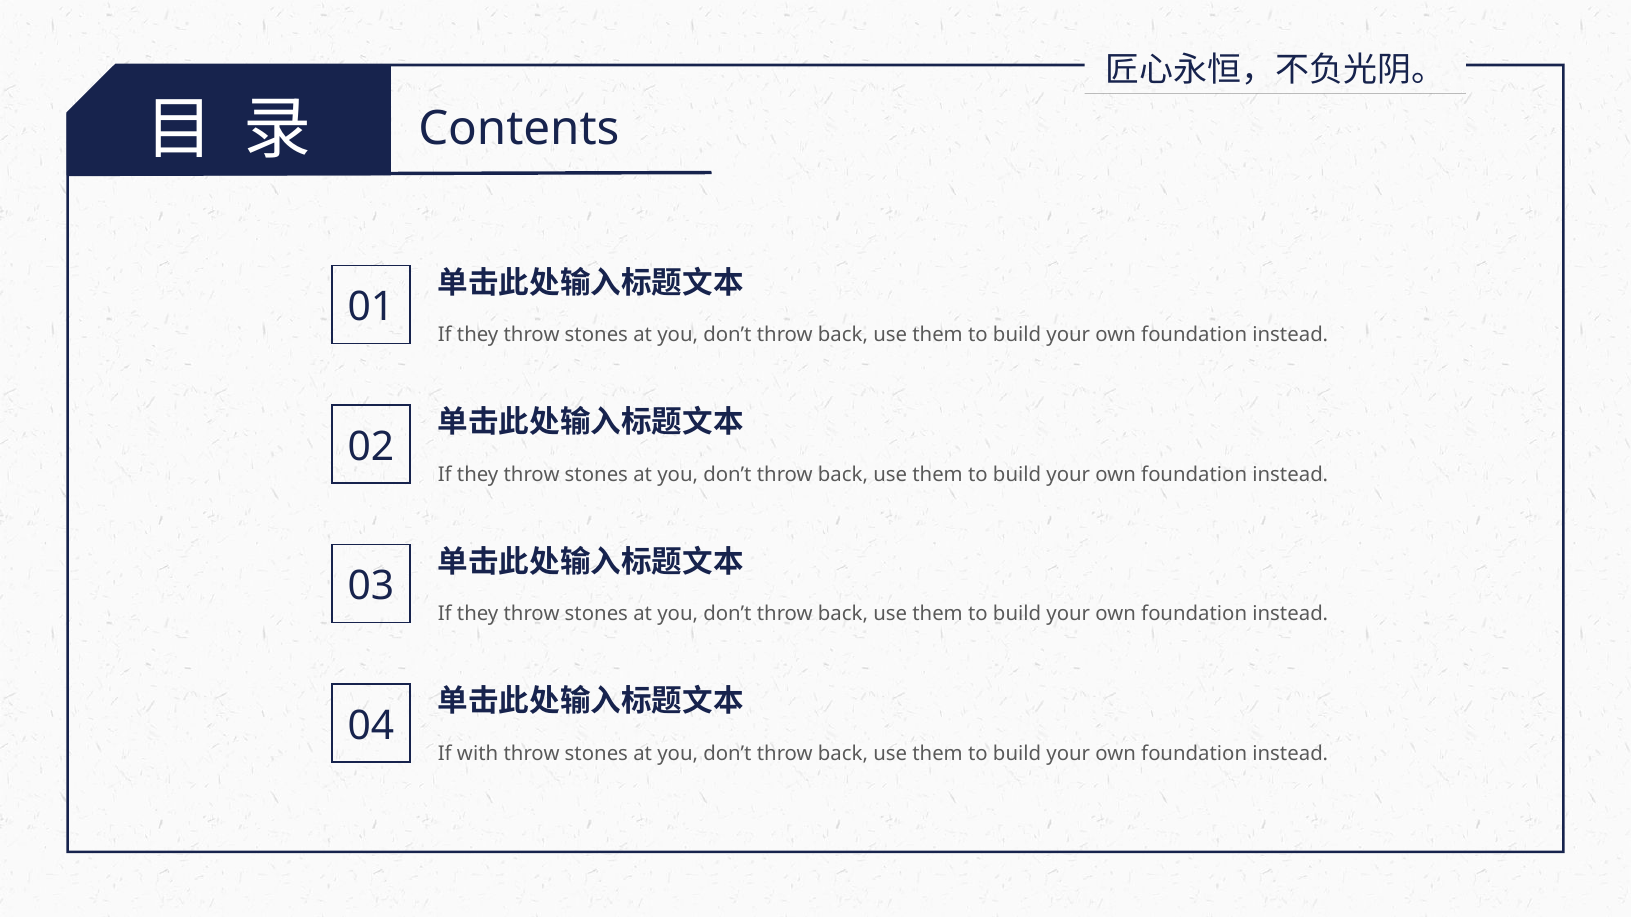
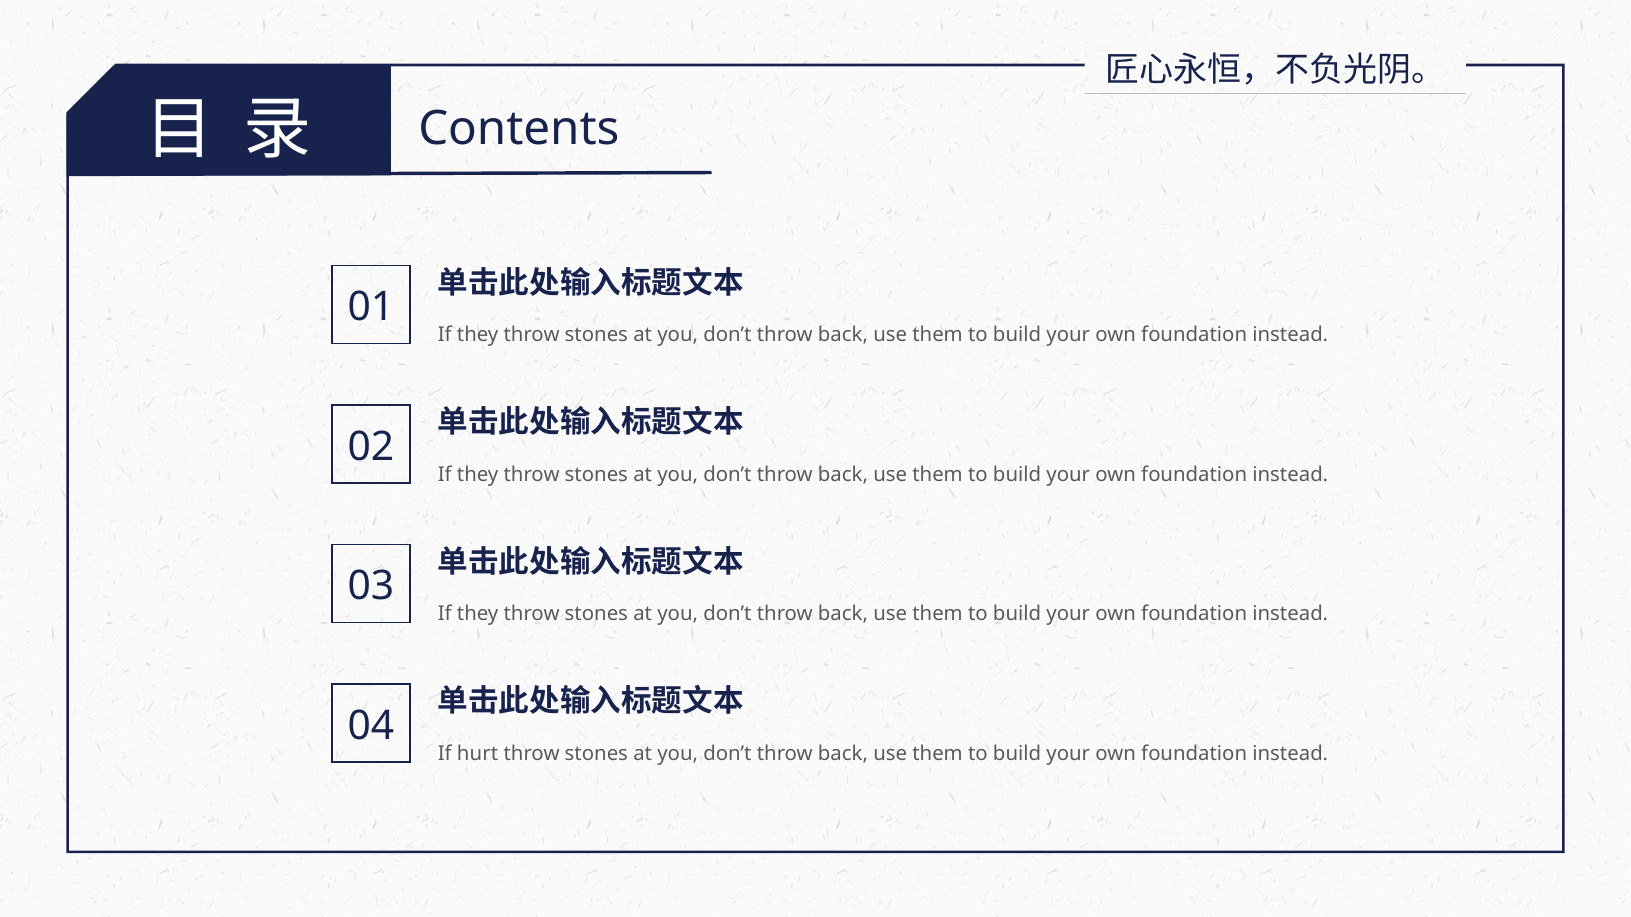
with: with -> hurt
